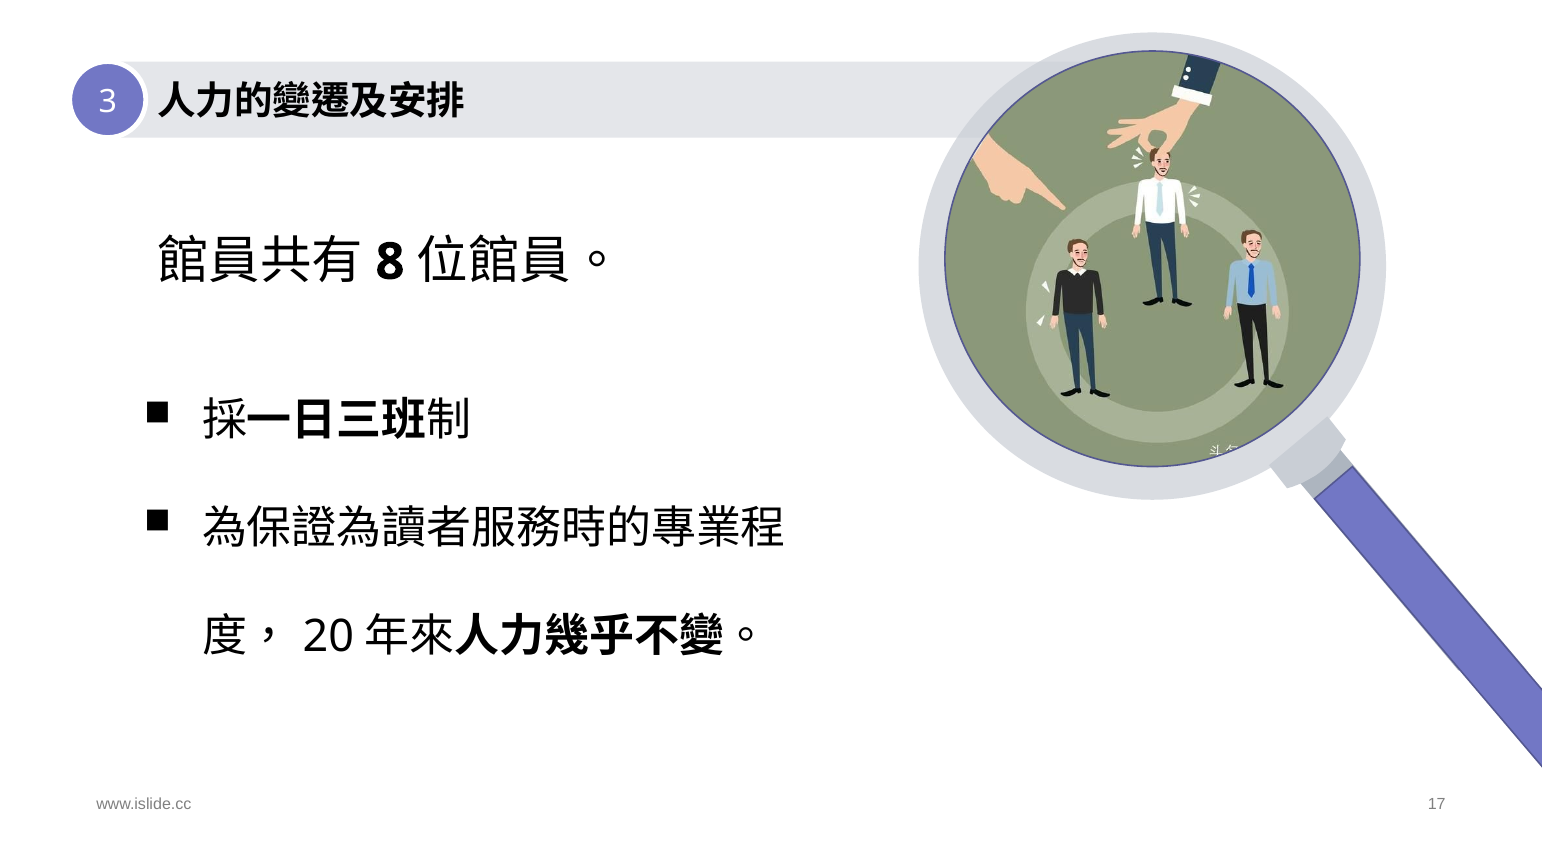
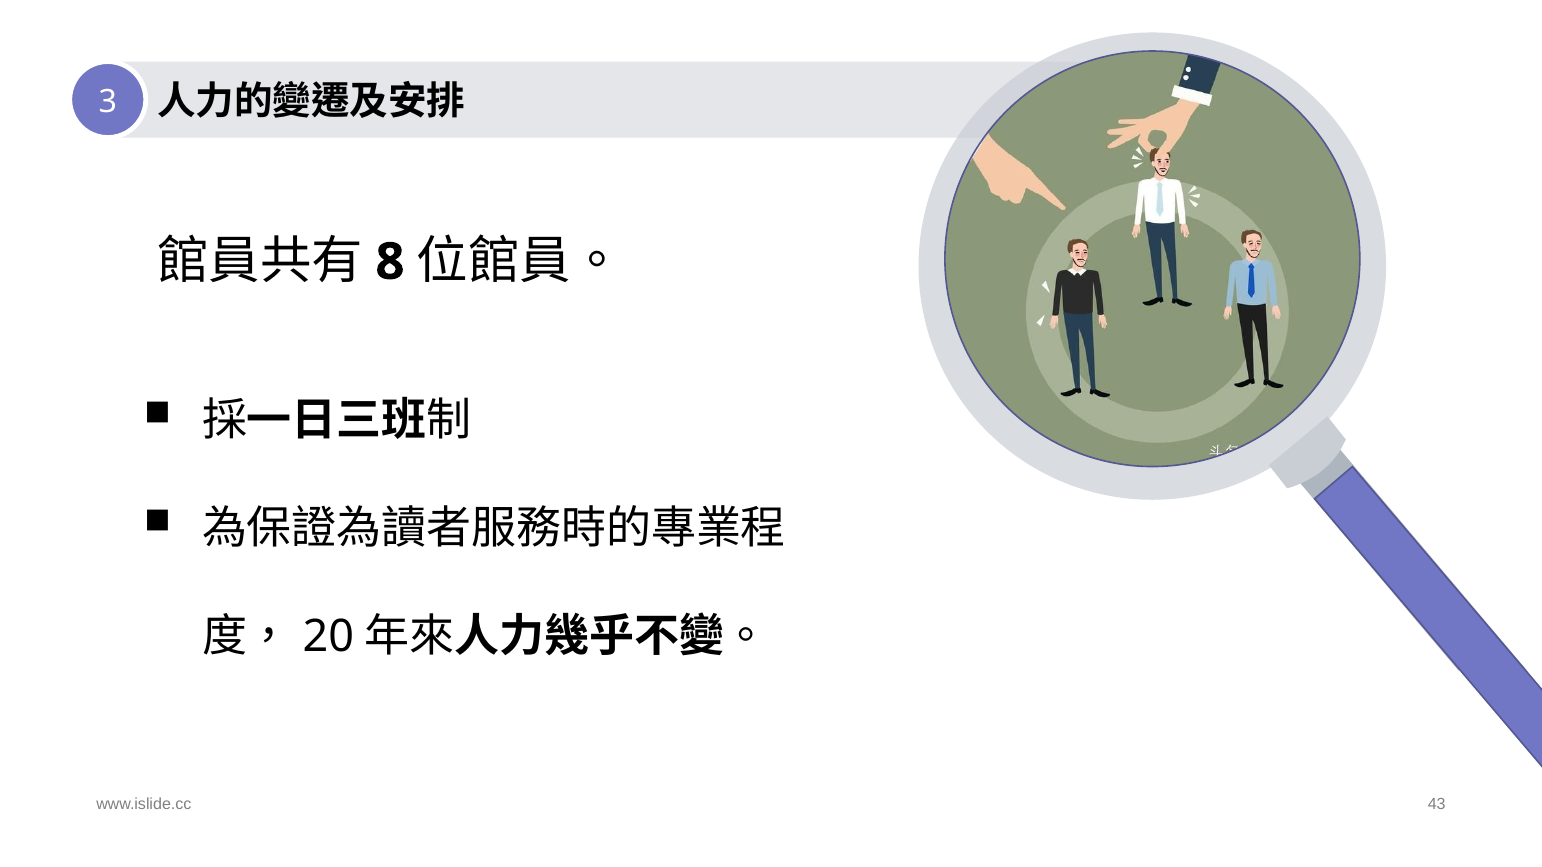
17: 17 -> 43
